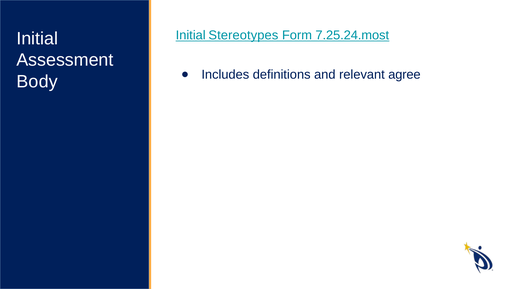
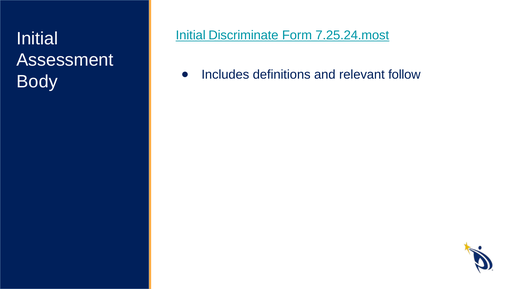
Stereotypes: Stereotypes -> Discriminate
agree: agree -> follow
